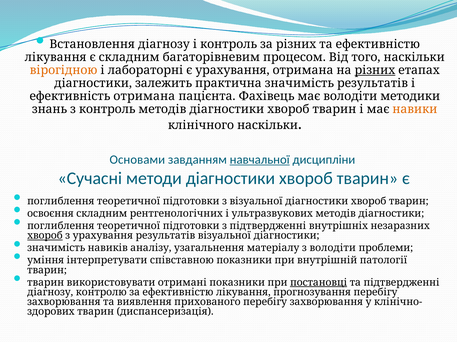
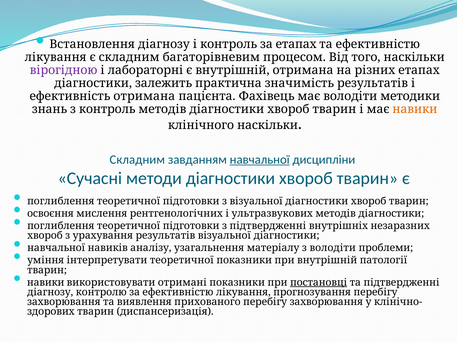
за різних: різних -> етапах
вірогідною colour: orange -> purple
є урахування: урахування -> внутрішній
різних at (375, 70) underline: present -> none
Основами at (137, 160): Основами -> Складним
освоєння складним: складним -> мислення
хвороб at (45, 236) underline: present -> none
значимість at (56, 249): значимість -> навчальної
інтерпретувати співставною: співставною -> теоретичної
тварин at (46, 283): тварин -> навики
